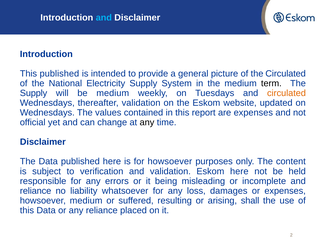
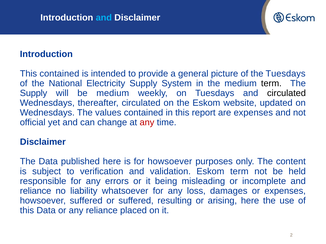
This published: published -> contained
the Circulated: Circulated -> Tuesdays
circulated at (286, 93) colour: orange -> black
thereafter validation: validation -> circulated
any at (147, 123) colour: black -> red
Eskom here: here -> term
howsoever medium: medium -> suffered
arising shall: shall -> here
